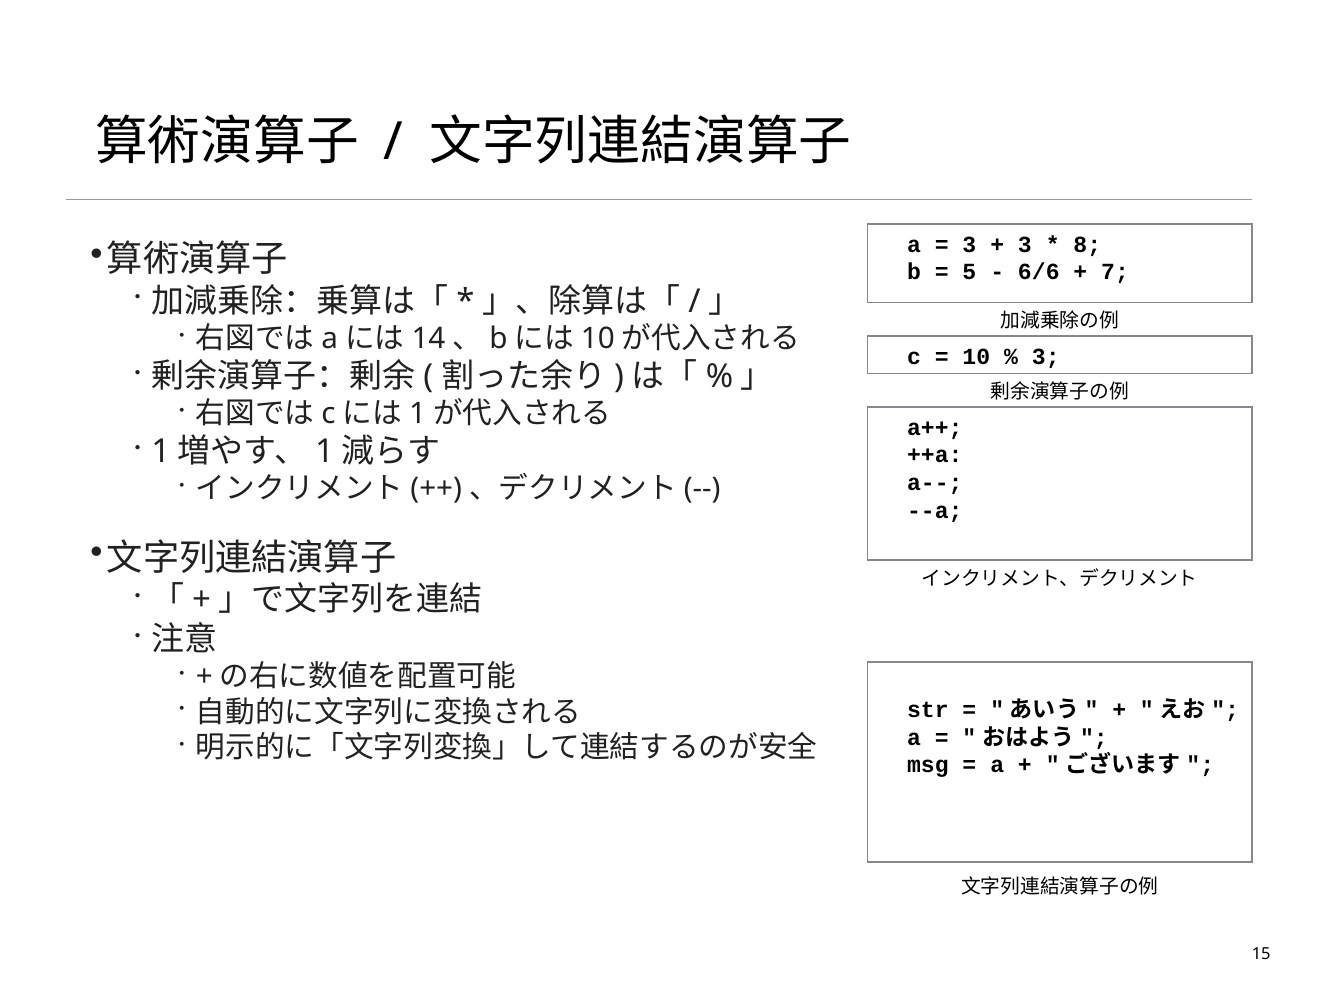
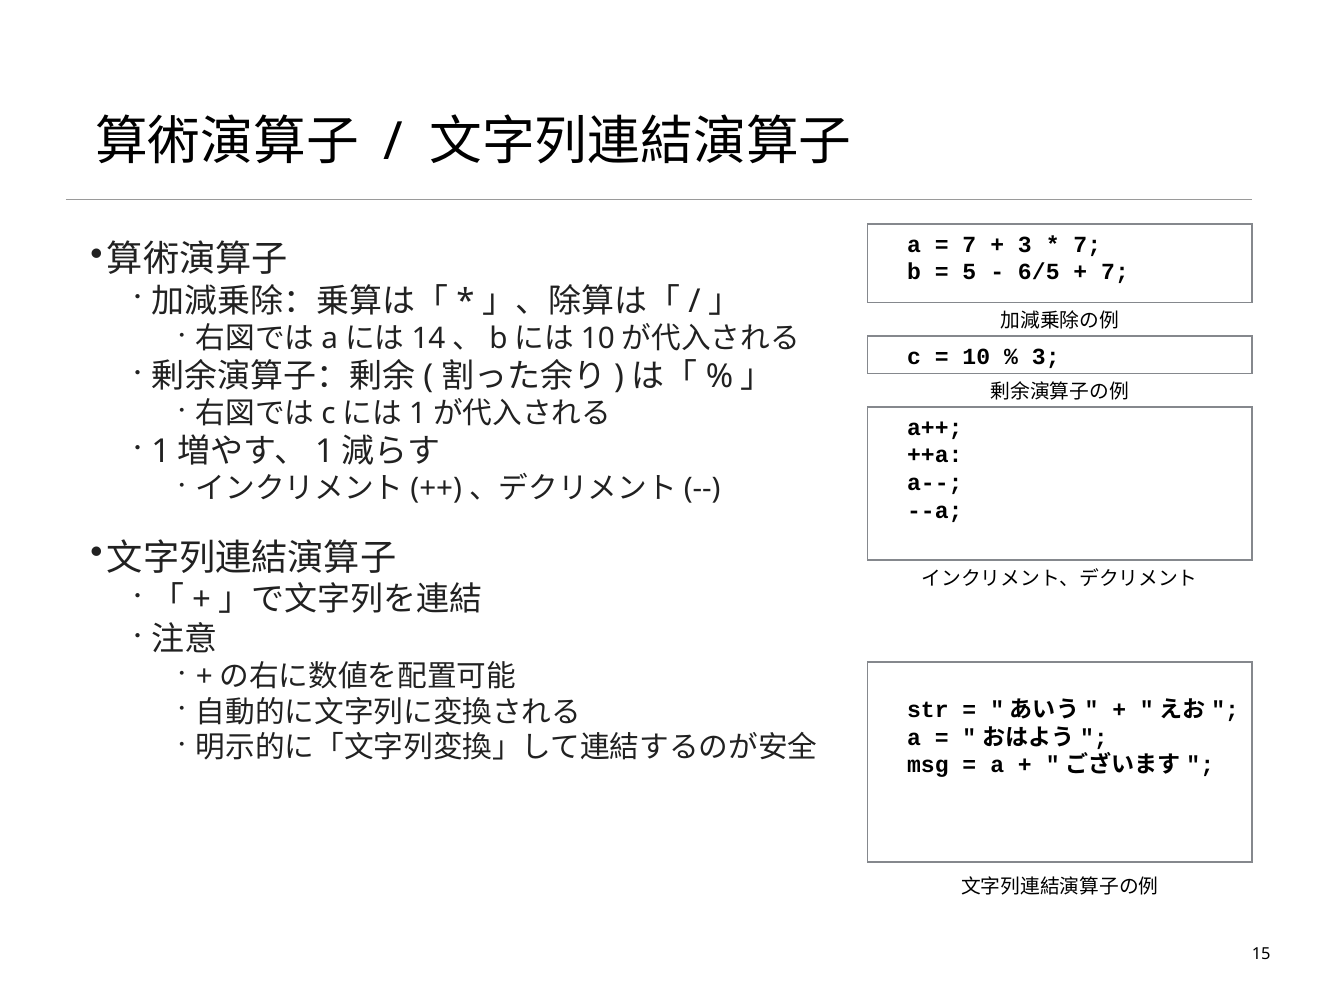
3 at (969, 244): 3 -> 7
8 at (1087, 244): 8 -> 7
6/6: 6/6 -> 6/5
